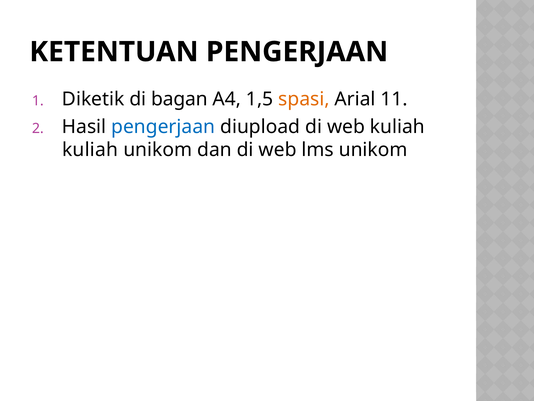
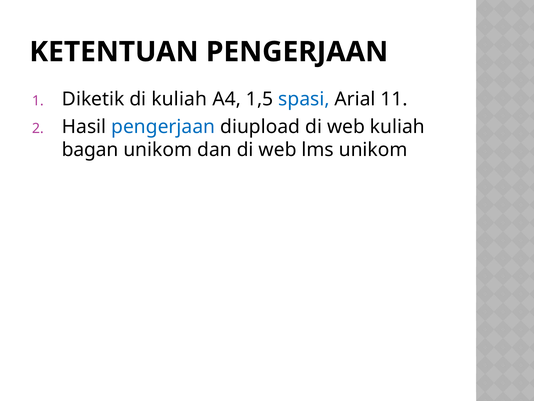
di bagan: bagan -> kuliah
spasi colour: orange -> blue
kuliah at (90, 150): kuliah -> bagan
